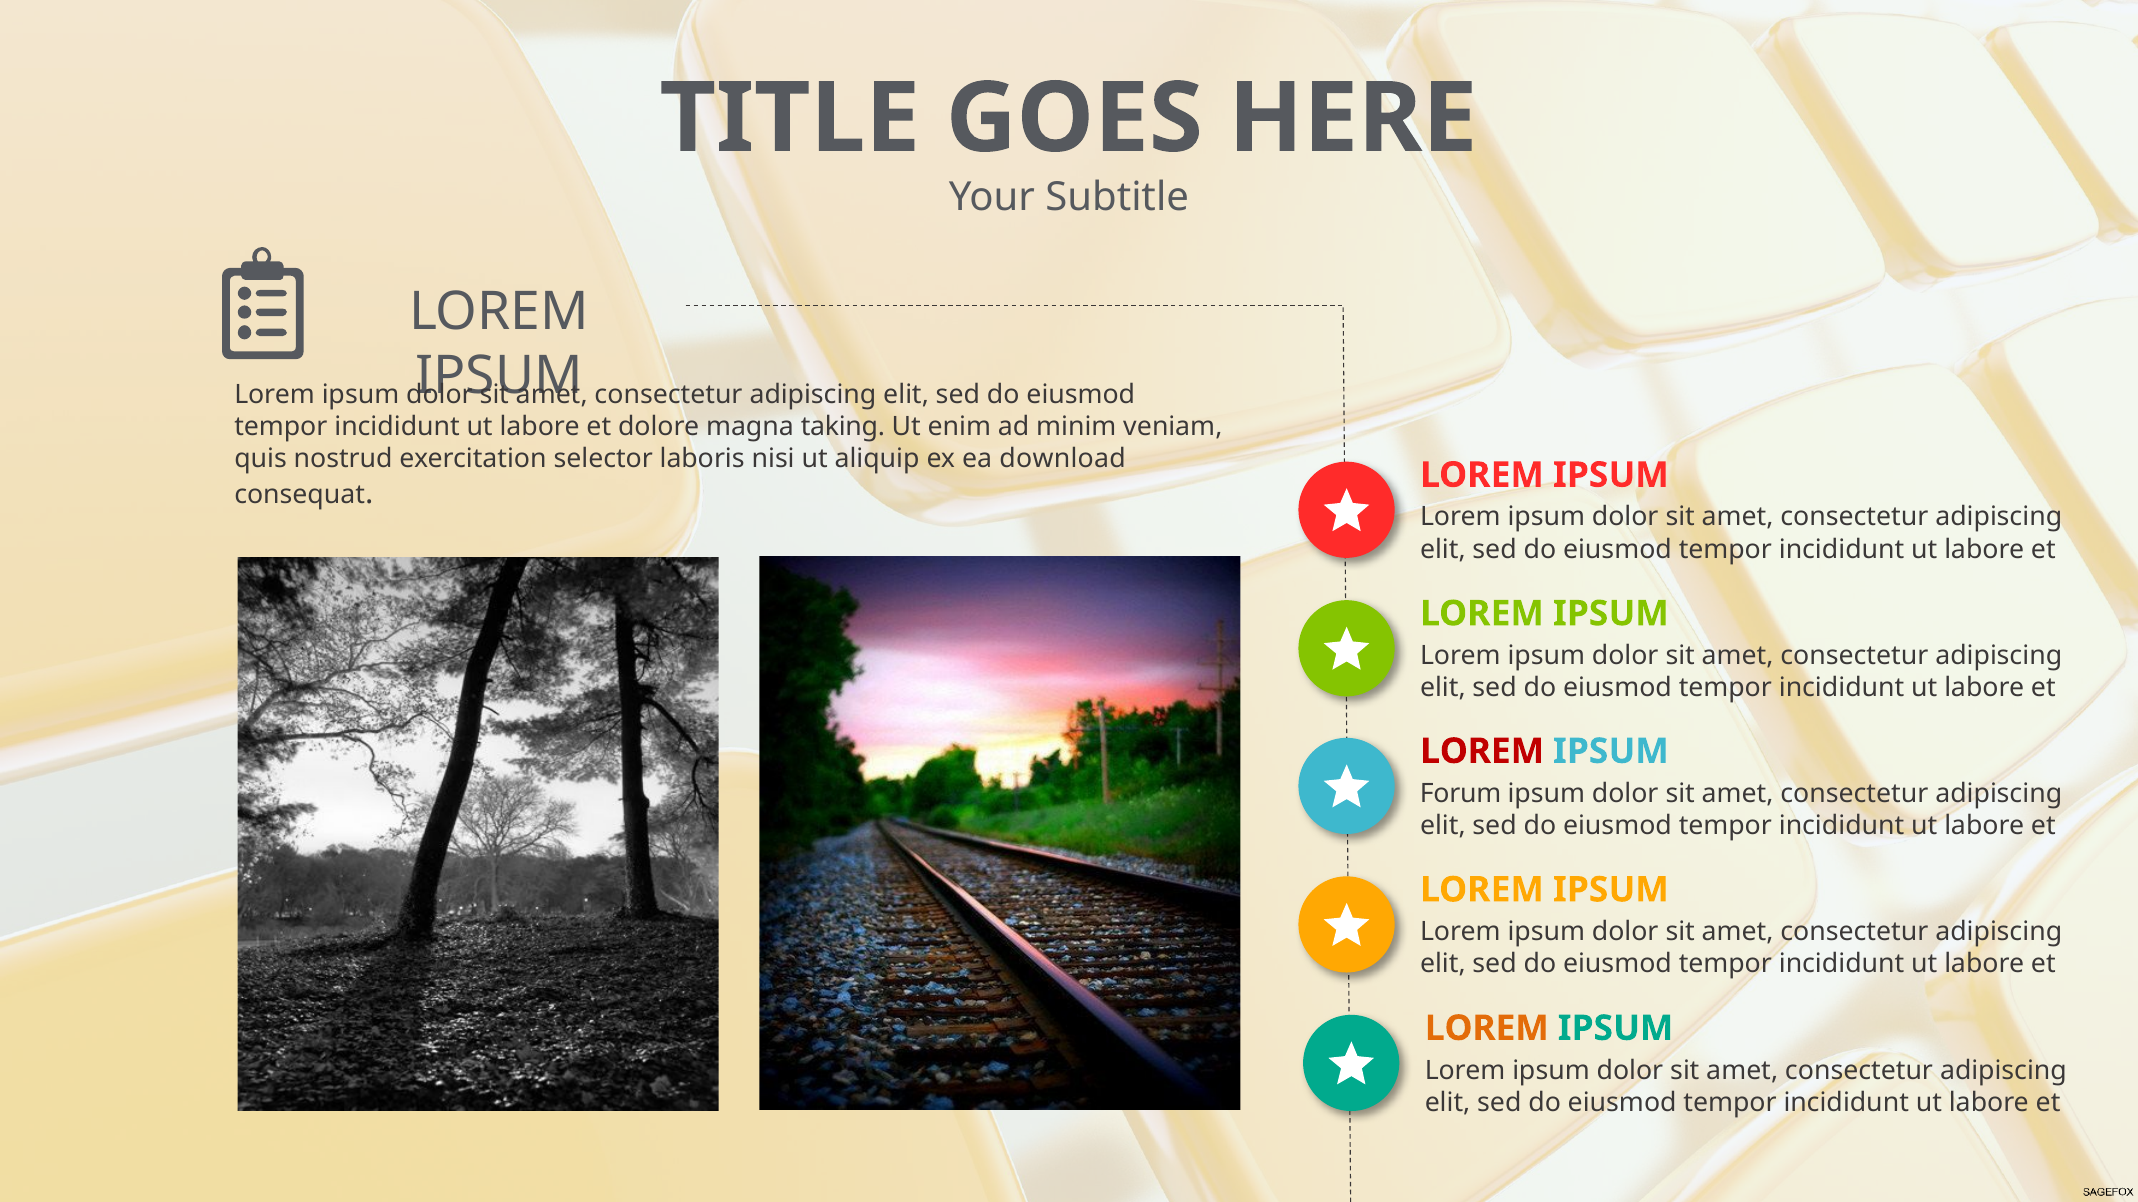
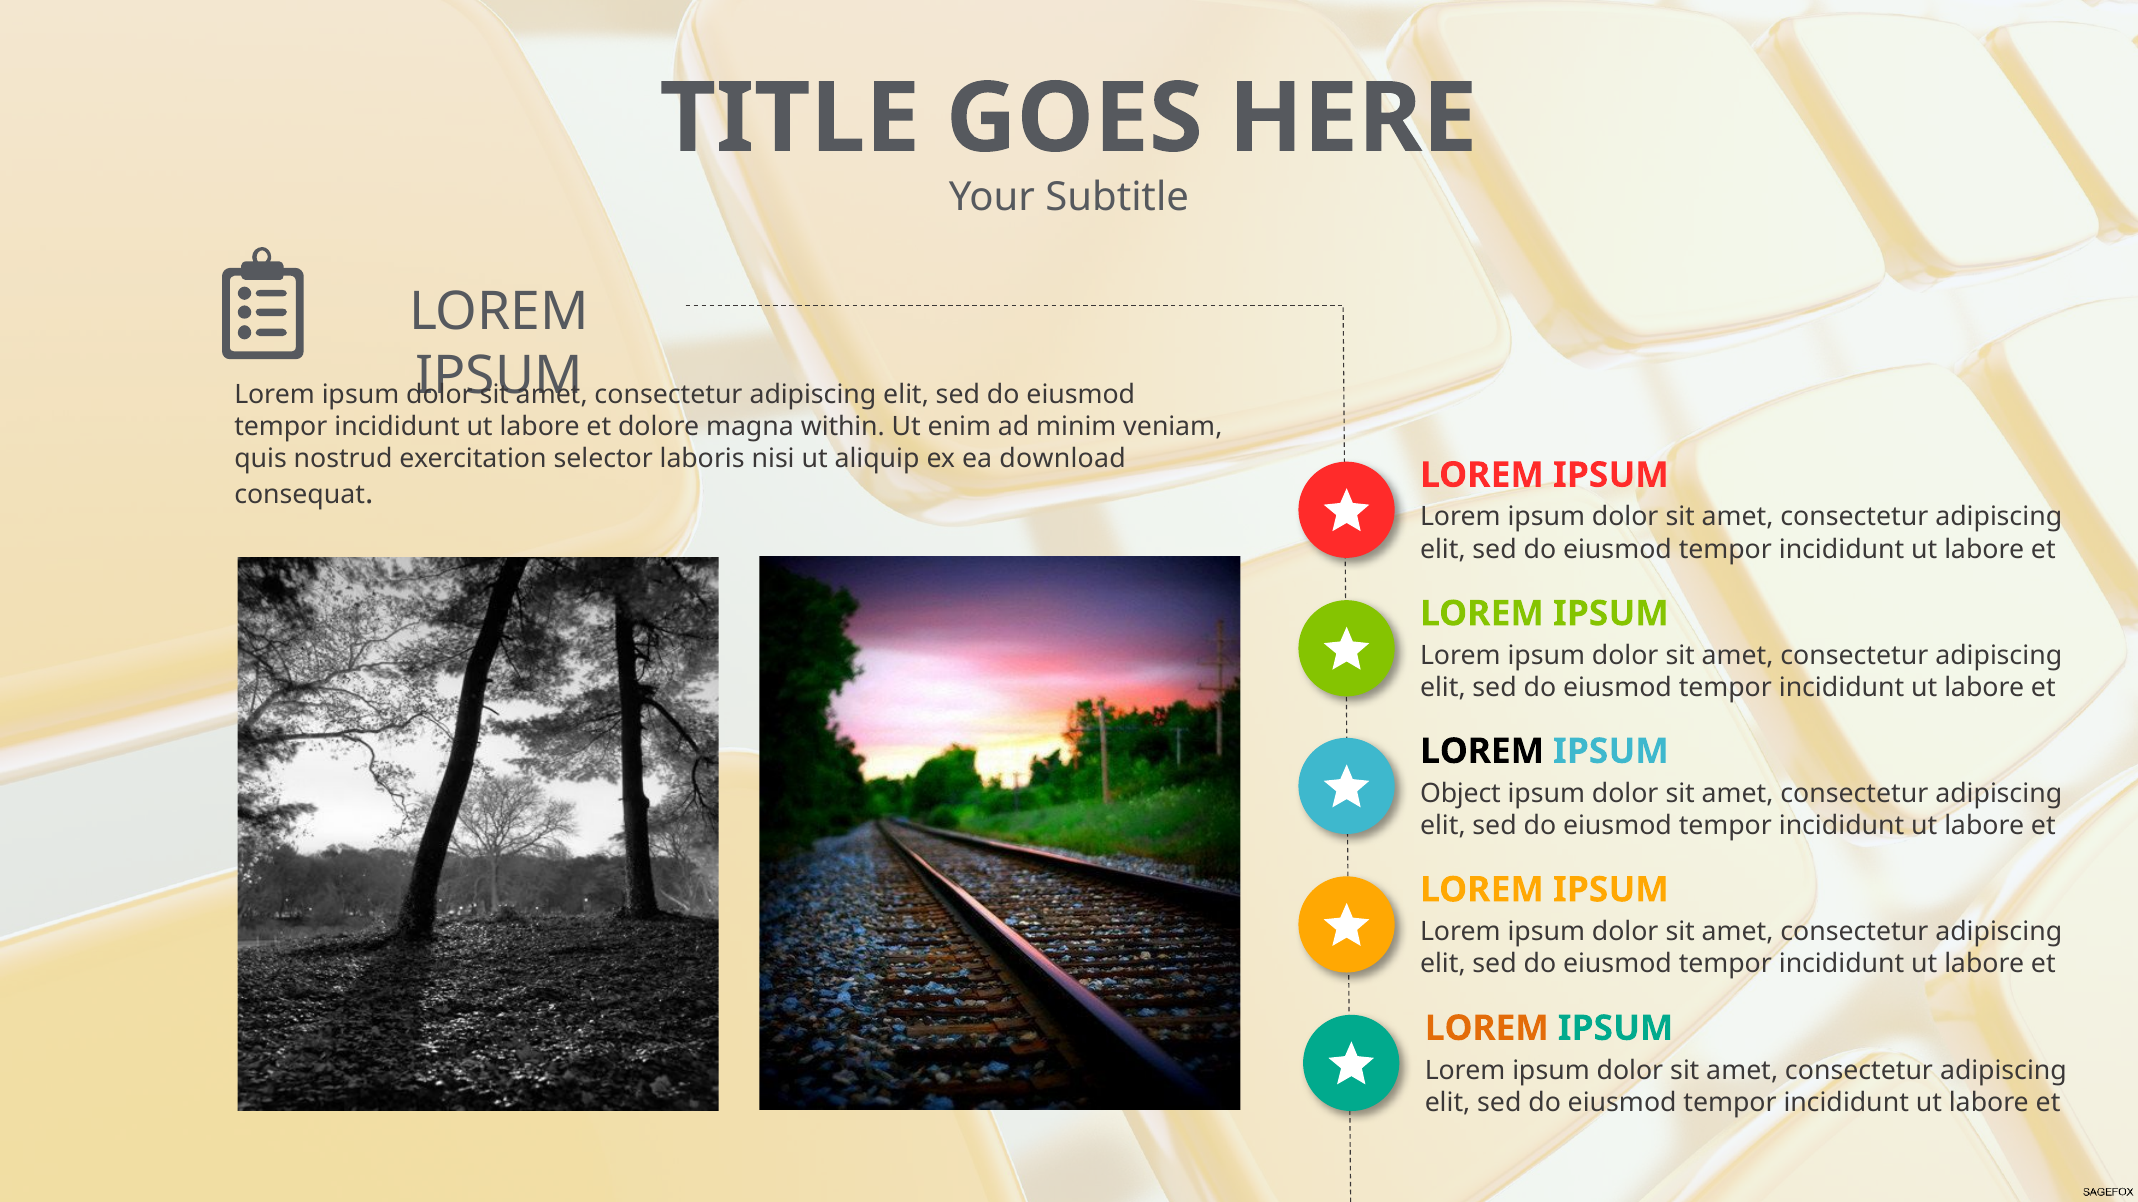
taking: taking -> within
LOREM at (1482, 752) colour: red -> black
Forum: Forum -> Object
